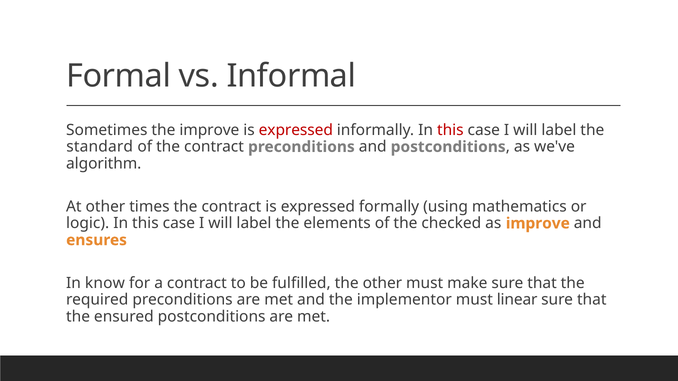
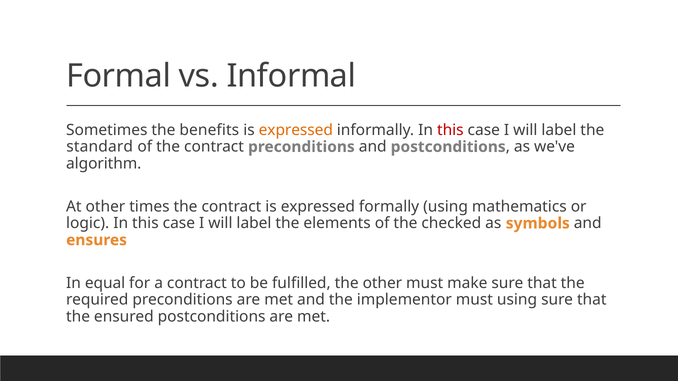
the improve: improve -> benefits
expressed at (296, 130) colour: red -> orange
as improve: improve -> symbols
know: know -> equal
must linear: linear -> using
